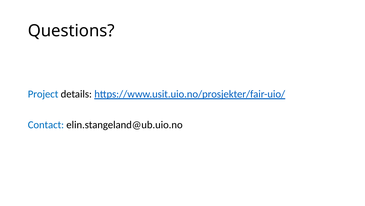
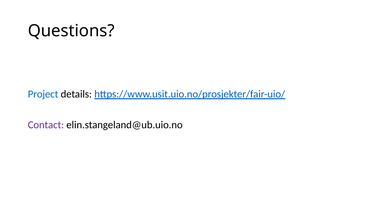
Contact colour: blue -> purple
